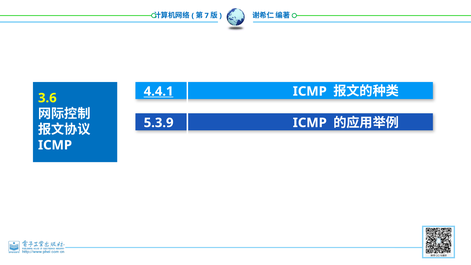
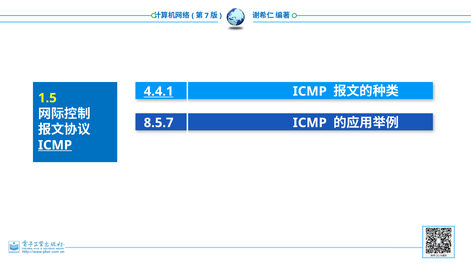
3.6: 3.6 -> 1.5
5.3.9: 5.3.9 -> 8.5.7
ICMP at (55, 145) underline: none -> present
